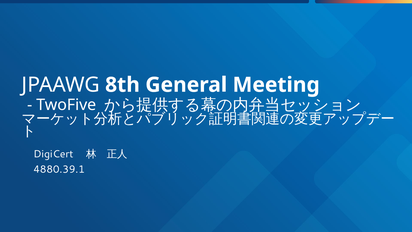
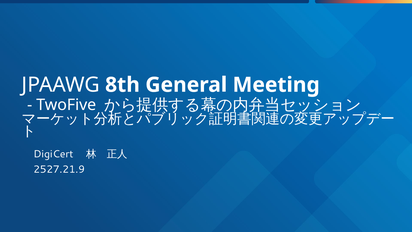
4880.39.1: 4880.39.1 -> 2527.21.9
